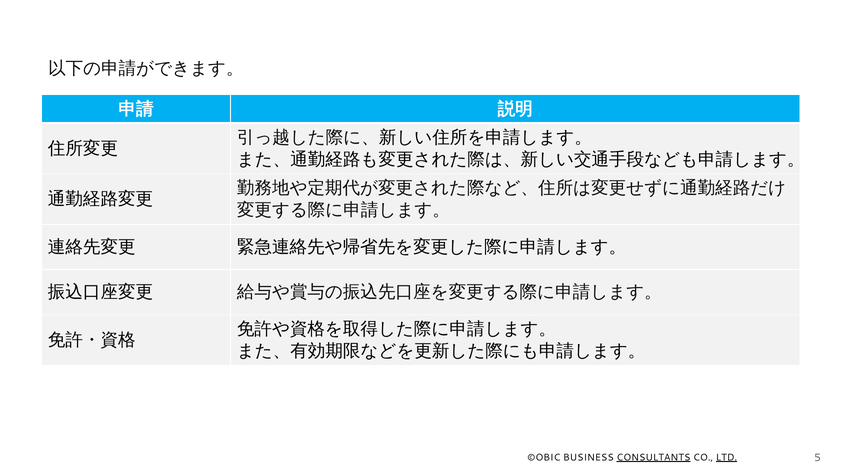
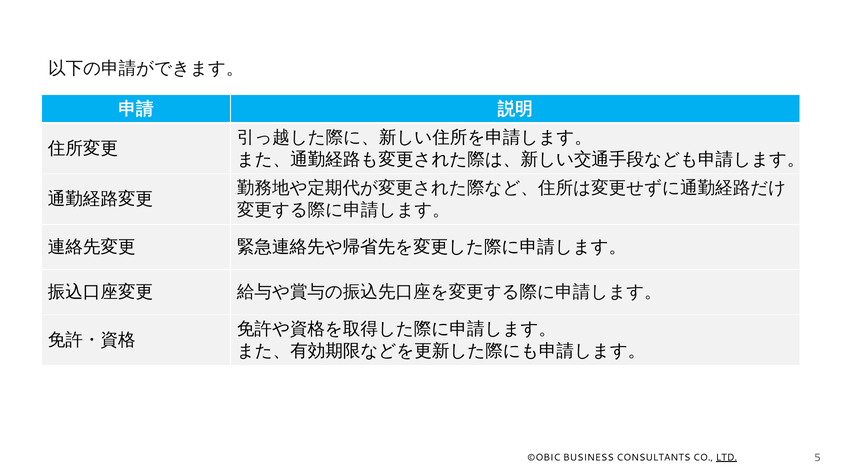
CONSULTANTS underline: present -> none
